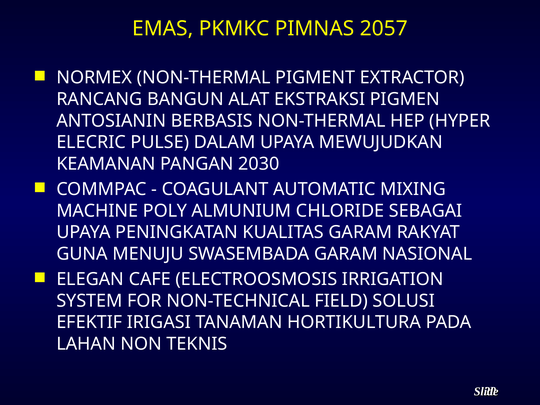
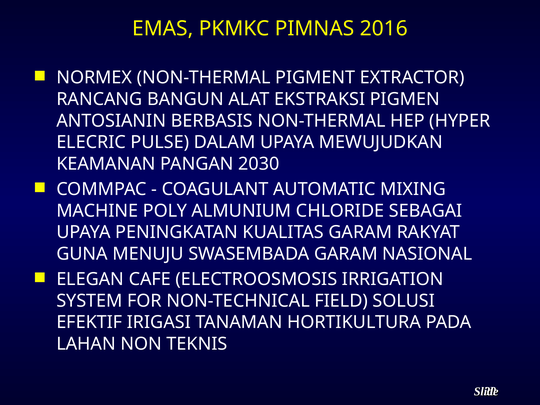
2057: 2057 -> 2016
